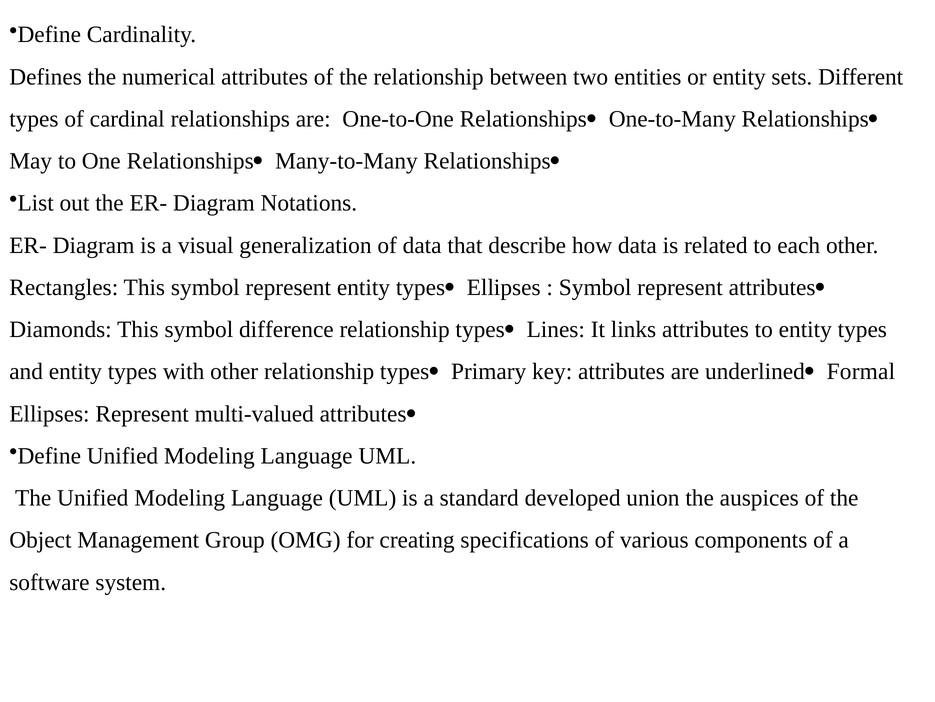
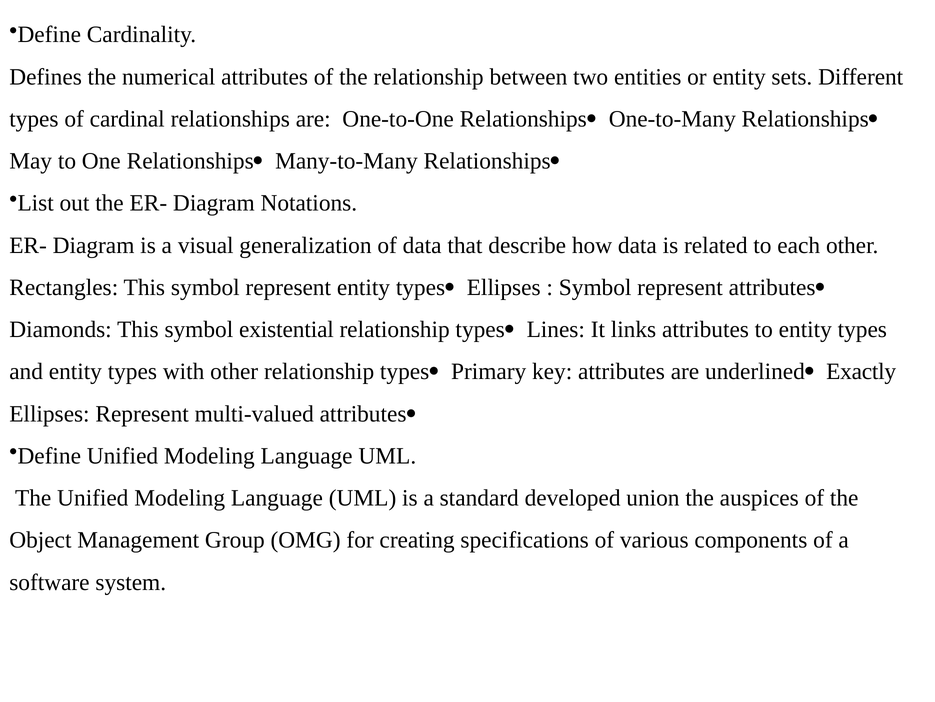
difference: difference -> existential
Formal: Formal -> Exactly
